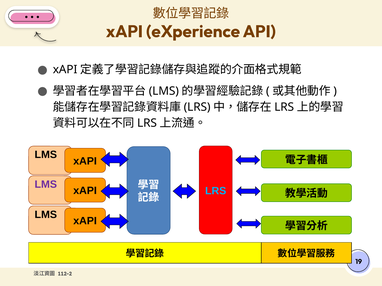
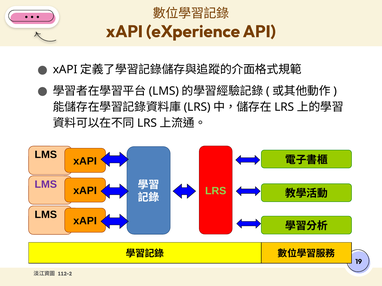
LRS at (216, 191) colour: light blue -> light green
